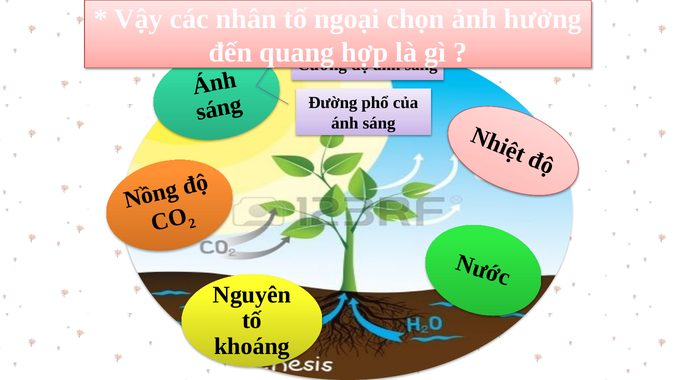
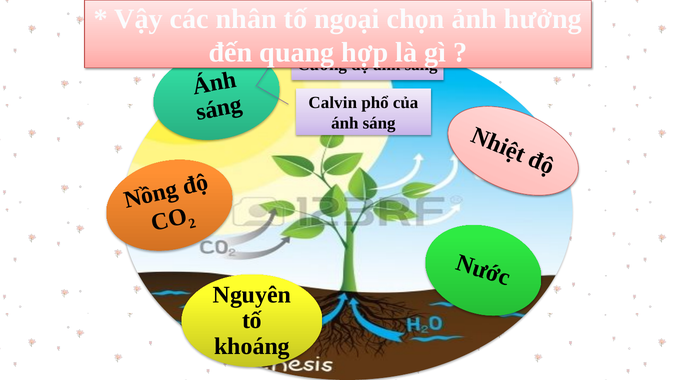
Đường: Đường -> Calvin
